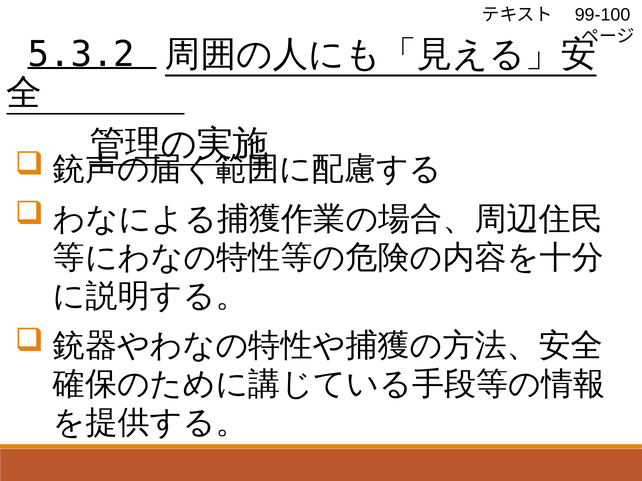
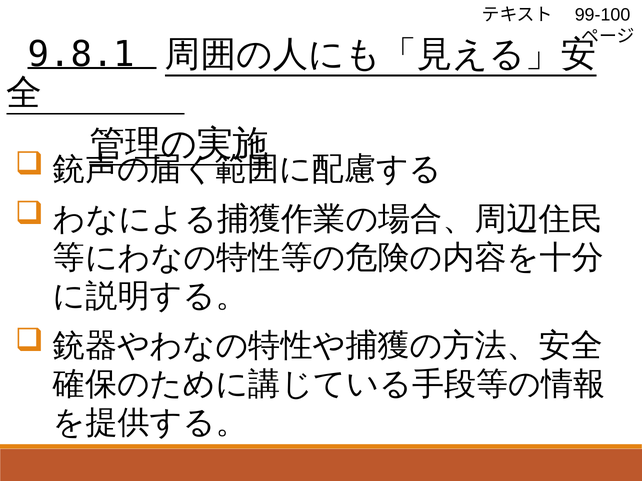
5.3.2: 5.3.2 -> 9.8.1
